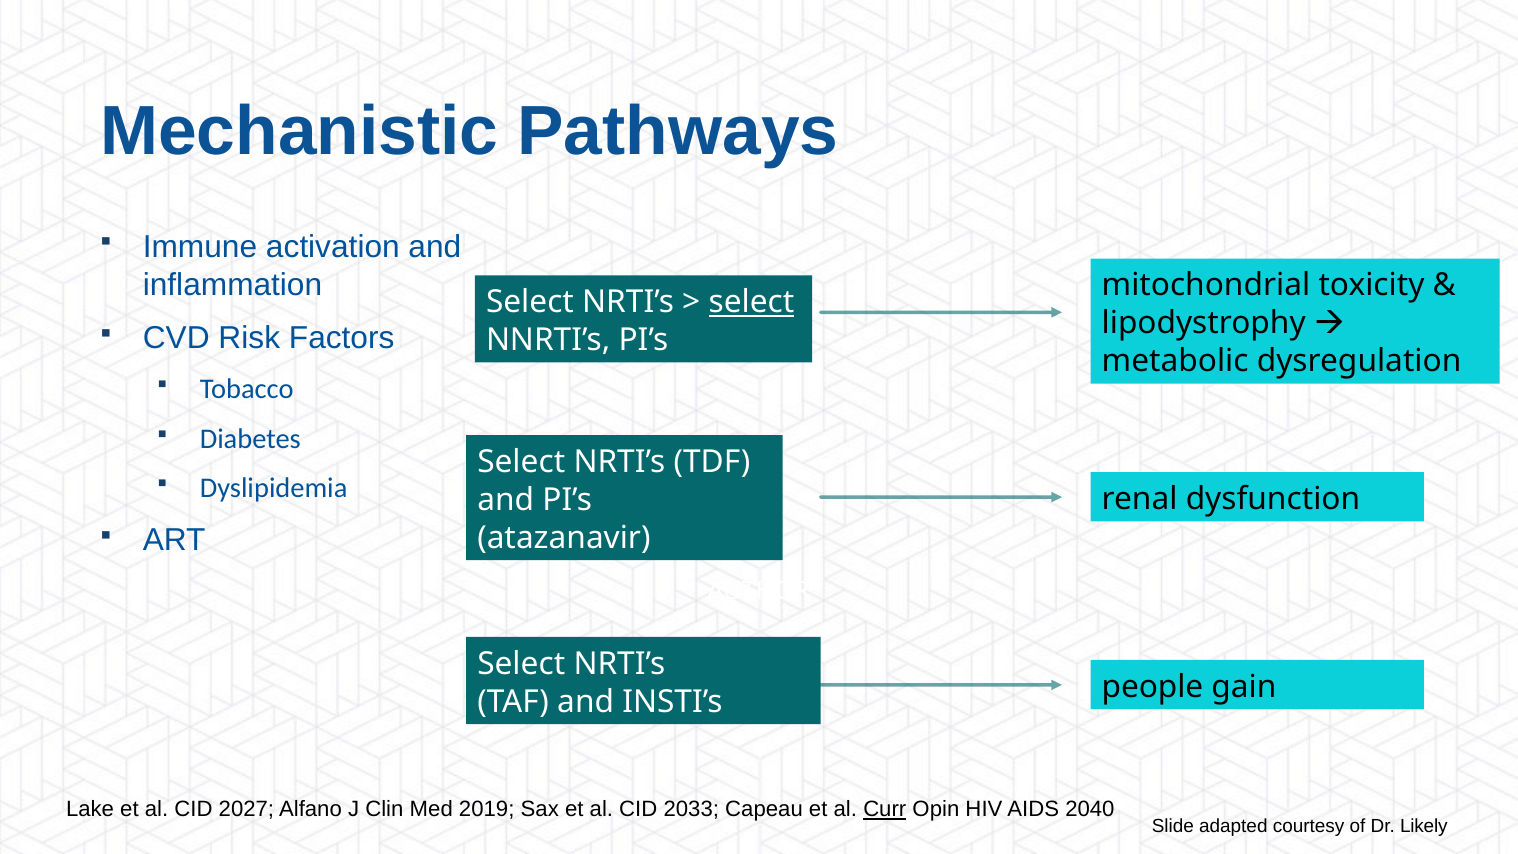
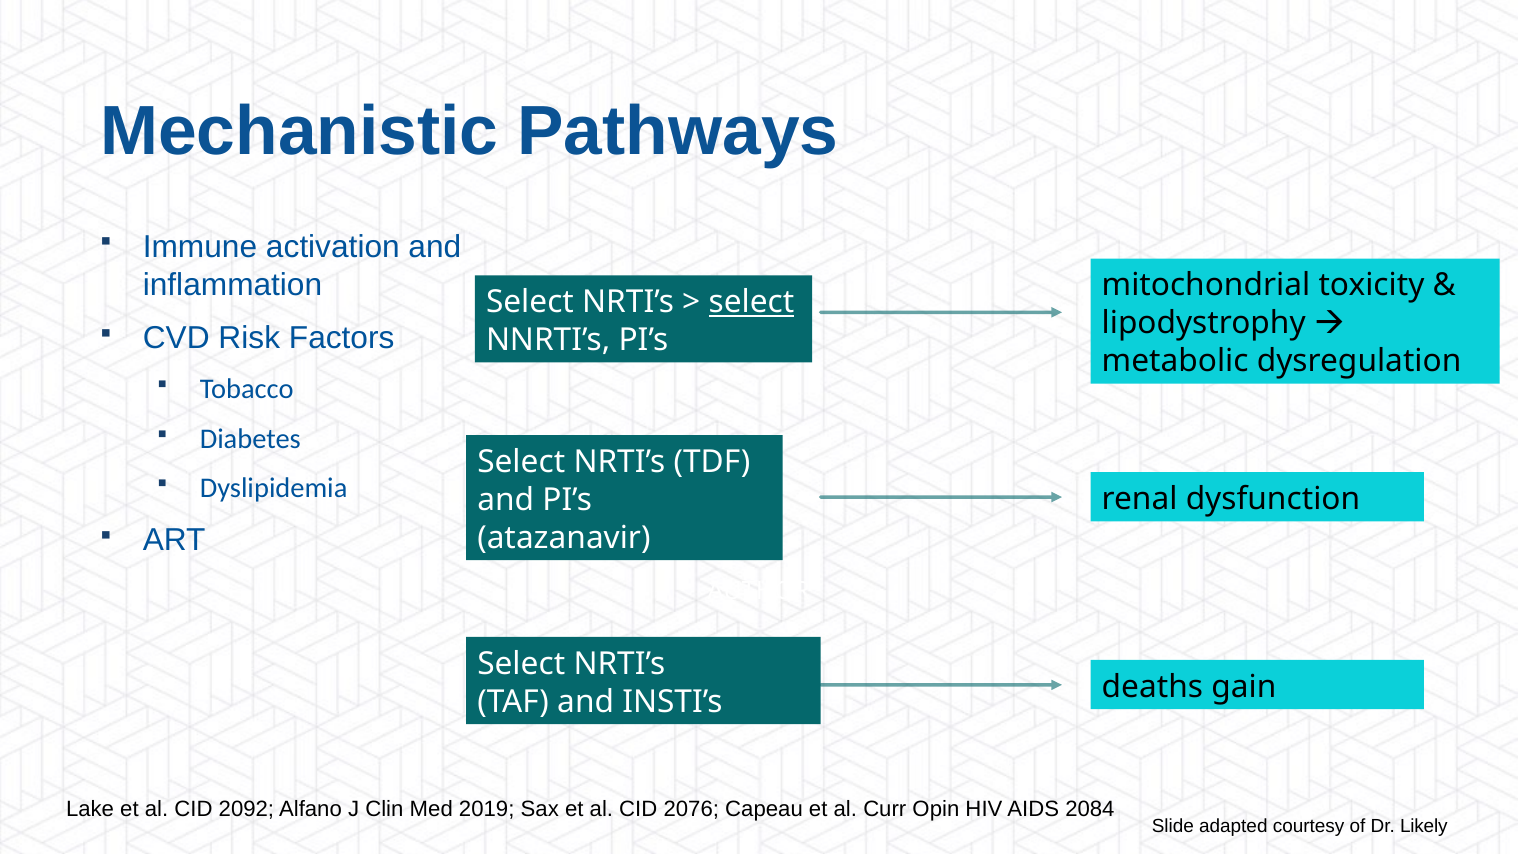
people: people -> deaths
2027: 2027 -> 2092
2033: 2033 -> 2076
Curr underline: present -> none
2040: 2040 -> 2084
